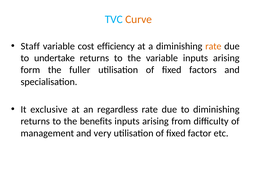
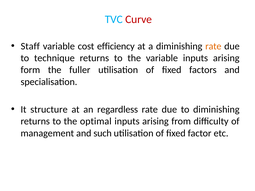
Curve colour: orange -> red
undertake: undertake -> technique
exclusive: exclusive -> structure
benefits: benefits -> optimal
very: very -> such
